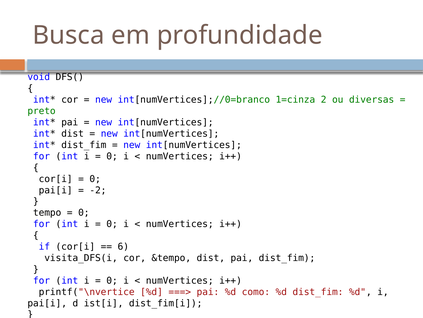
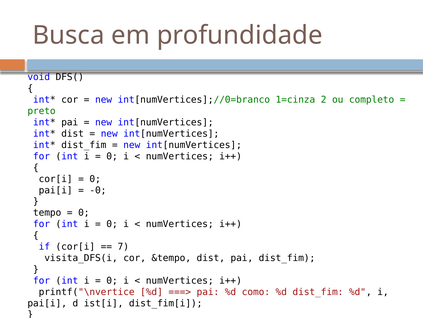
diversas: diversas -> completo
-2: -2 -> -0
6: 6 -> 7
